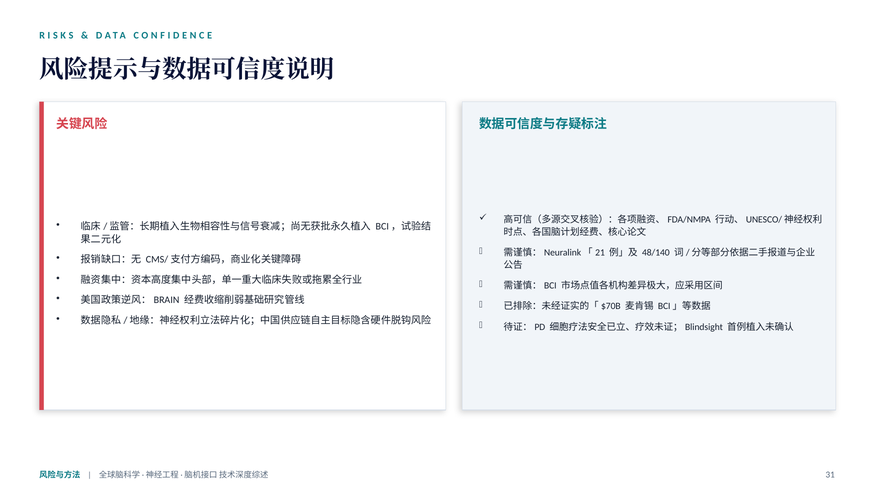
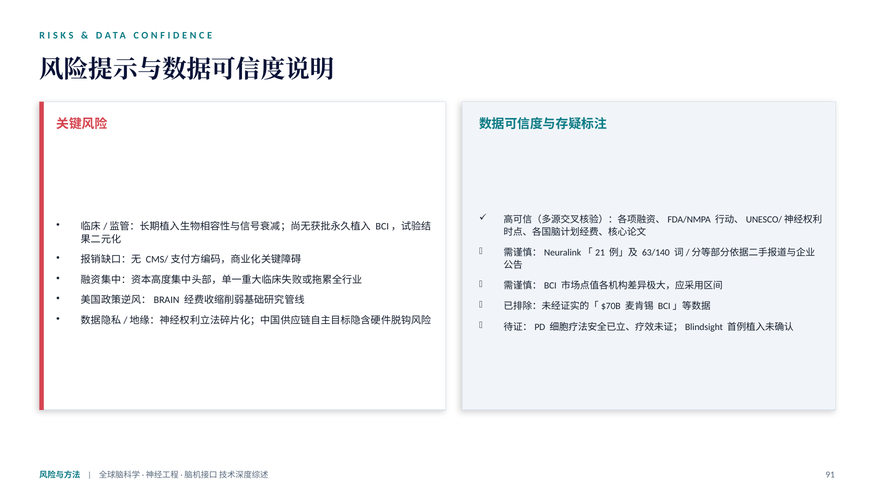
48/140: 48/140 -> 63/140
31: 31 -> 91
